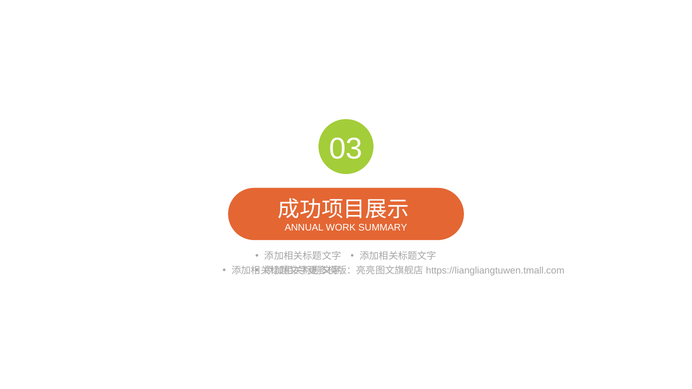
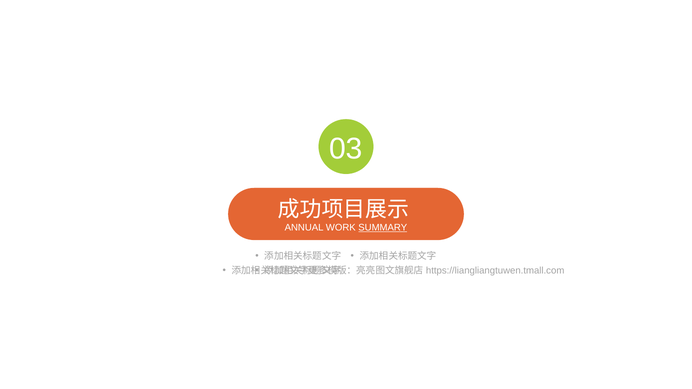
SUMMARY underline: none -> present
